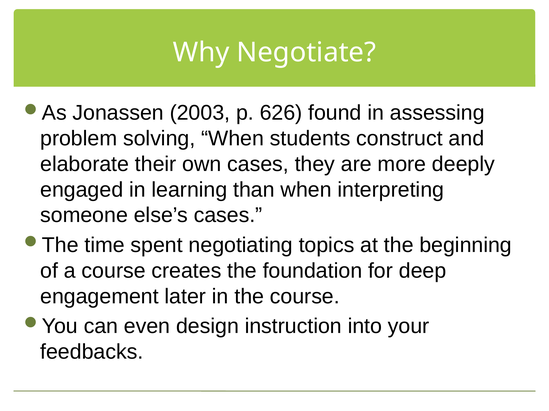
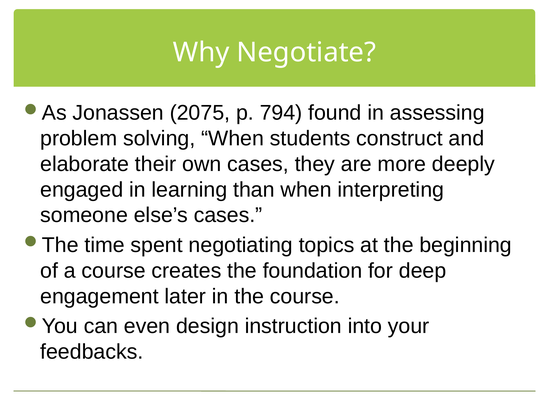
2003: 2003 -> 2075
626: 626 -> 794
